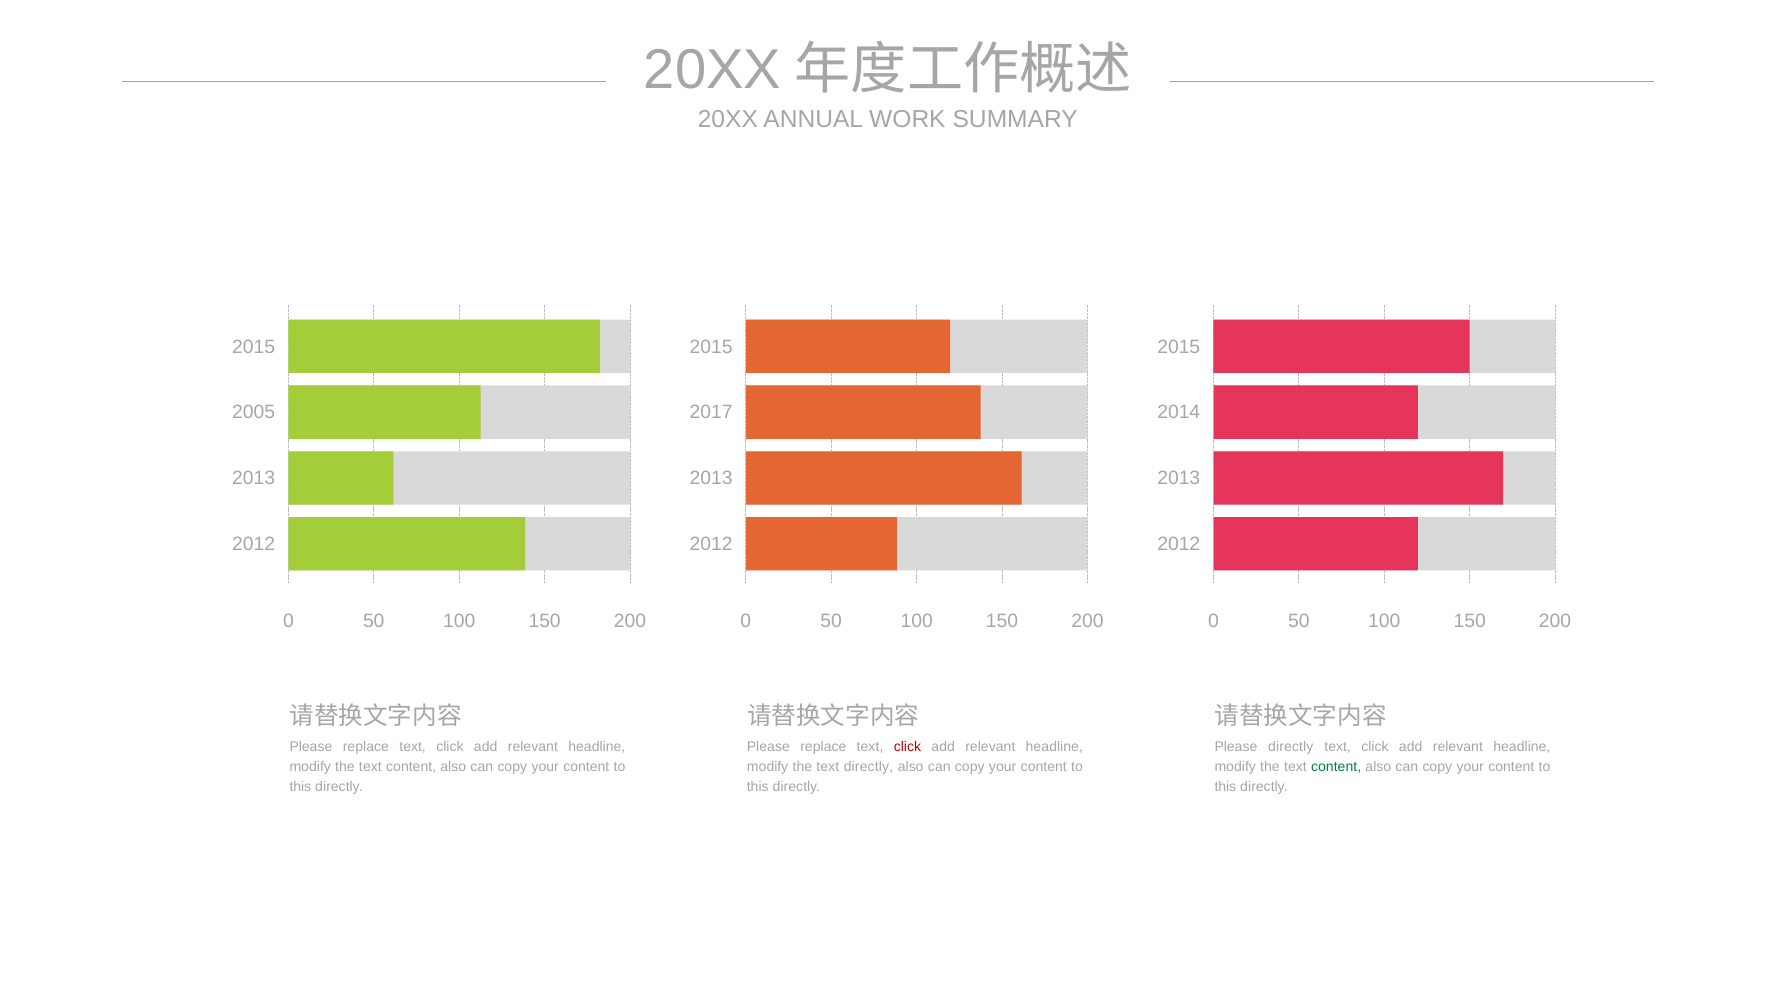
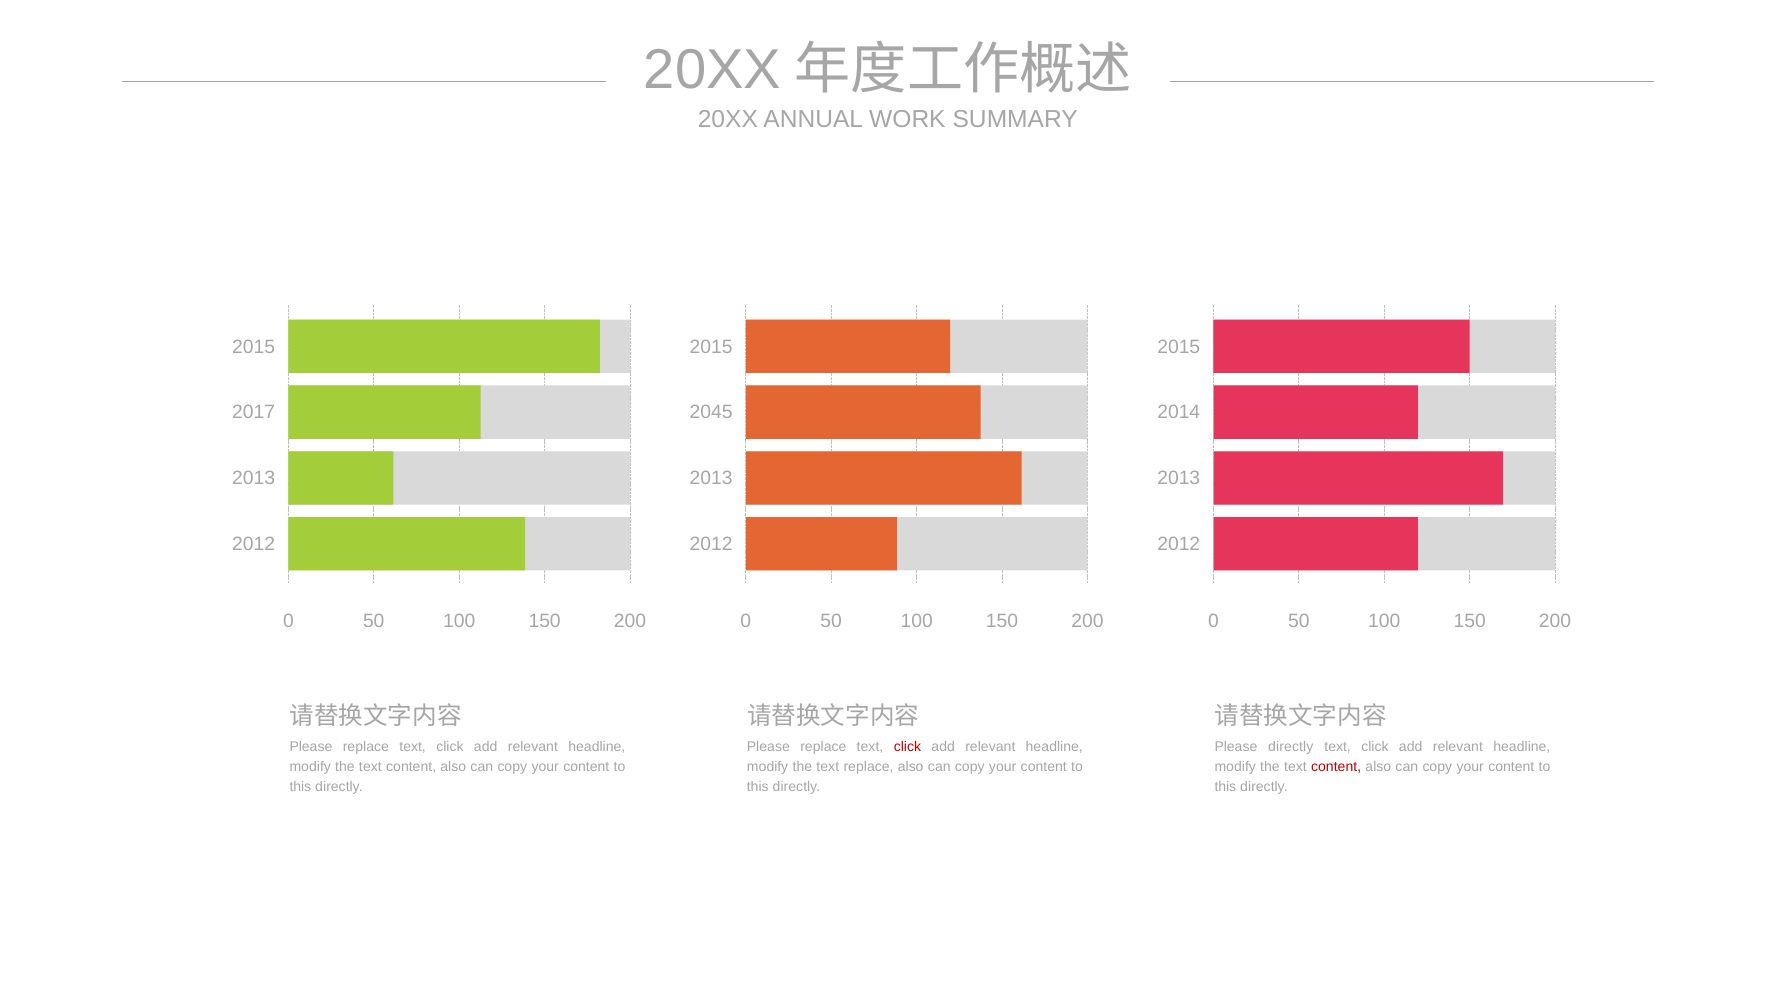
2005: 2005 -> 2017
2017: 2017 -> 2045
text directly: directly -> replace
content at (1336, 767) colour: green -> red
